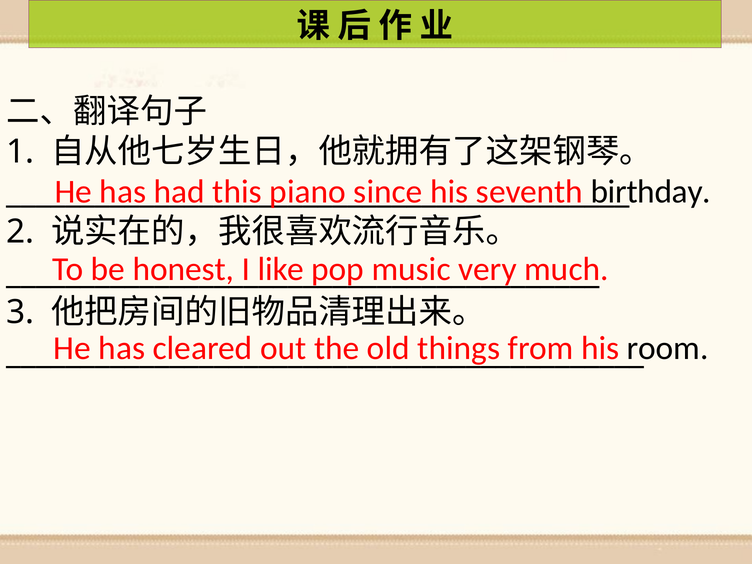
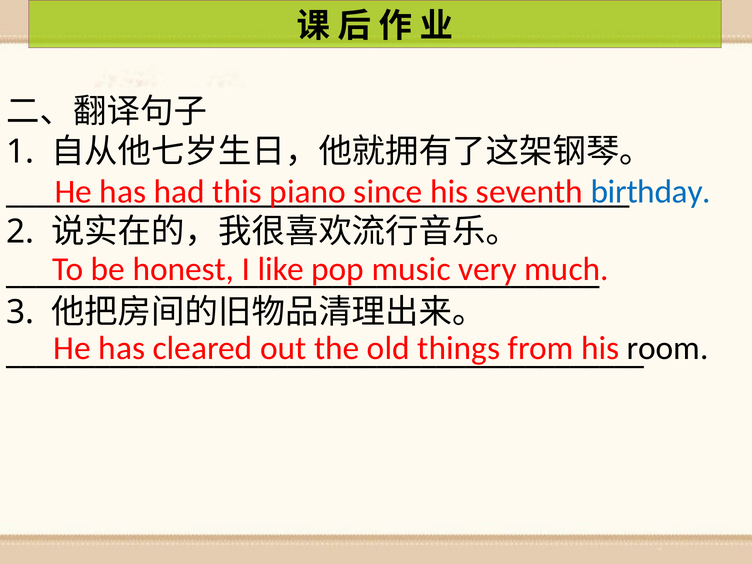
birthday colour: black -> blue
